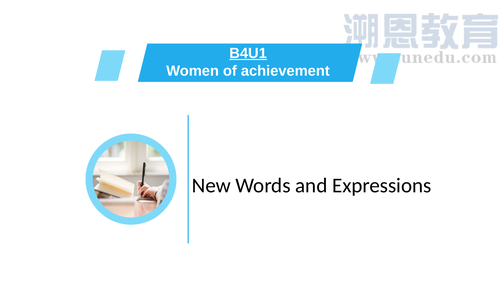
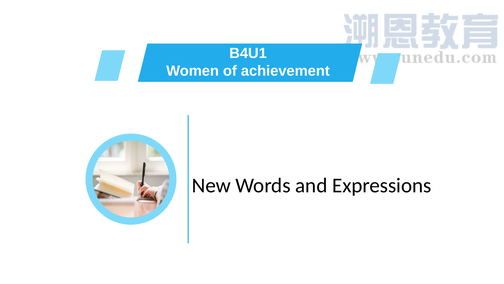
B4U1 underline: present -> none
